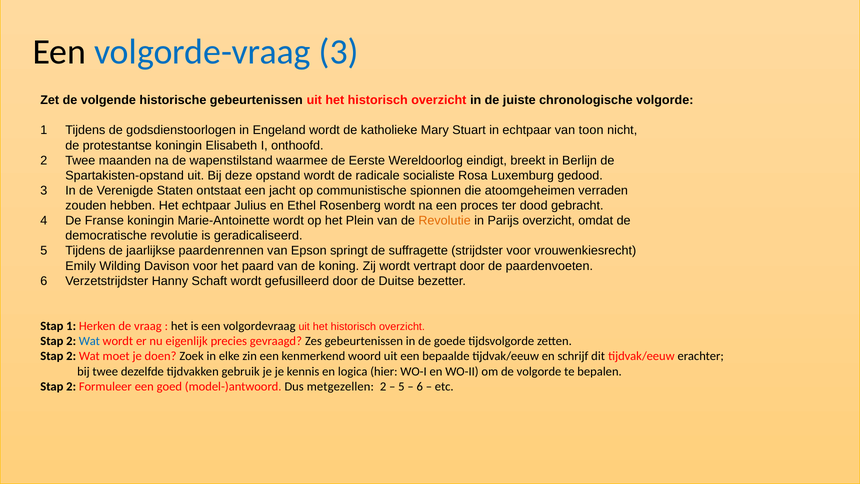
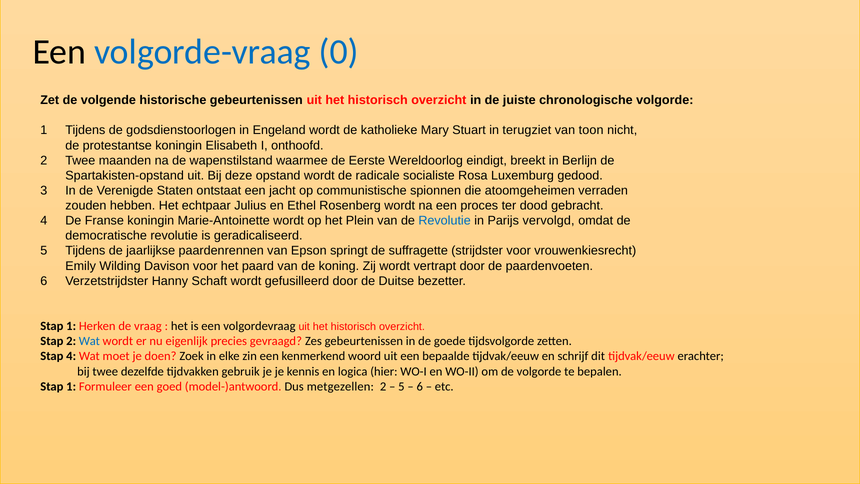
volgorde-vraag 3: 3 -> 0
in echtpaar: echtpaar -> terugziet
Revolutie at (445, 221) colour: orange -> blue
Parijs overzicht: overzicht -> vervolgd
2 at (71, 356): 2 -> 4
2 at (71, 386): 2 -> 1
